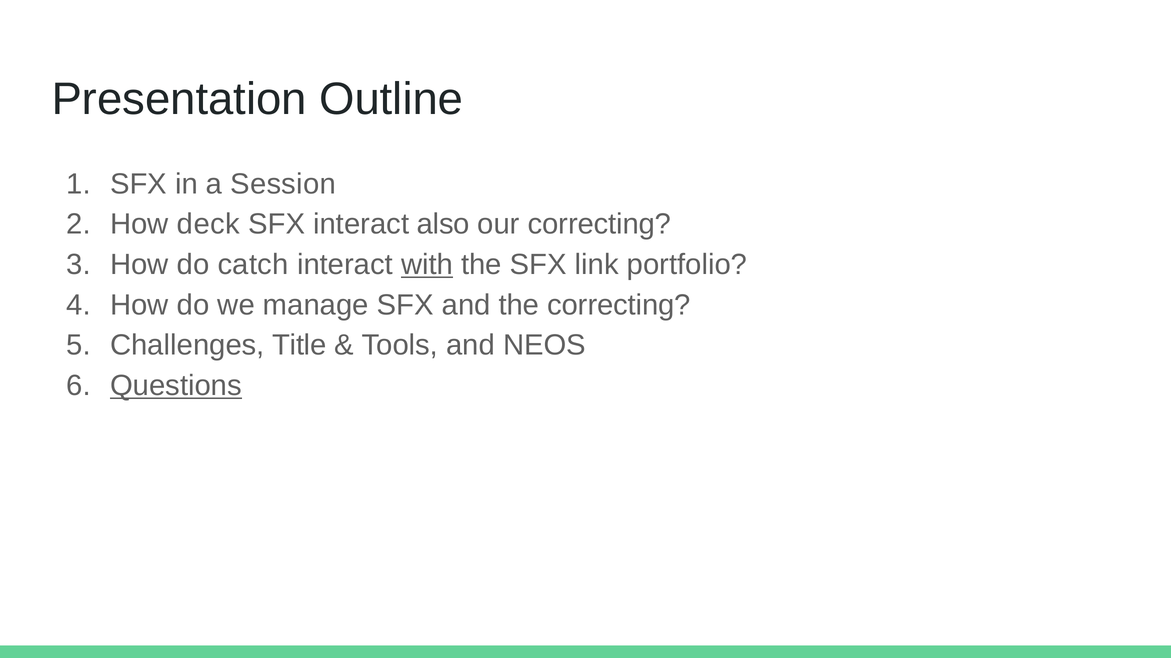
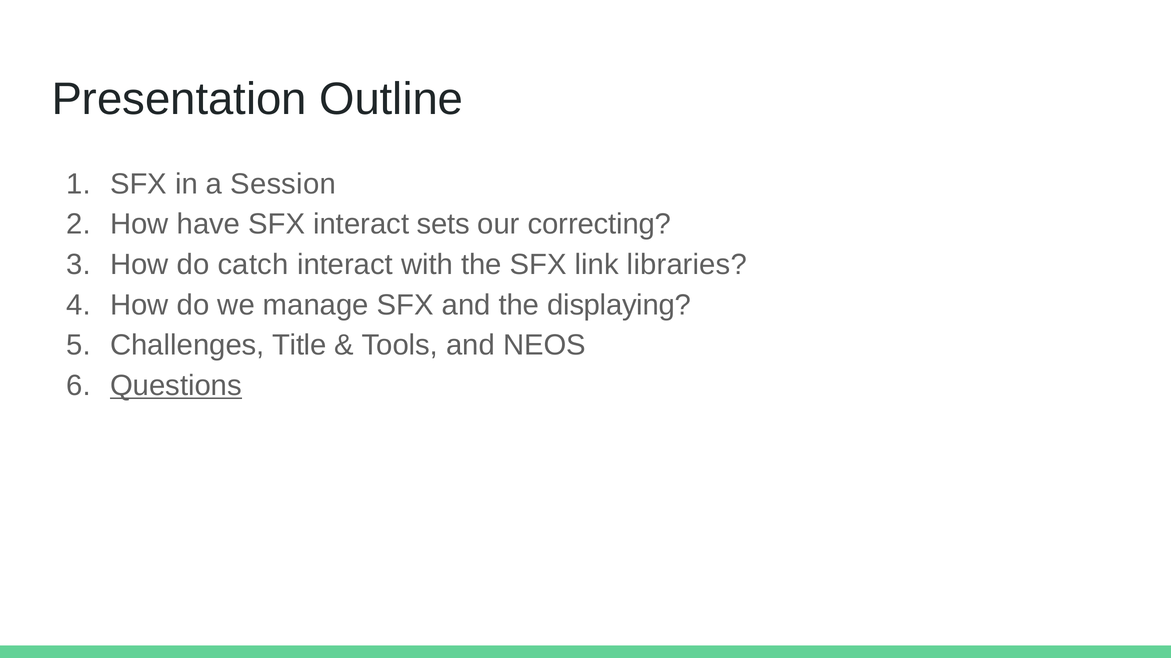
deck: deck -> have
also: also -> sets
with underline: present -> none
portfolio: portfolio -> libraries
the correcting: correcting -> displaying
